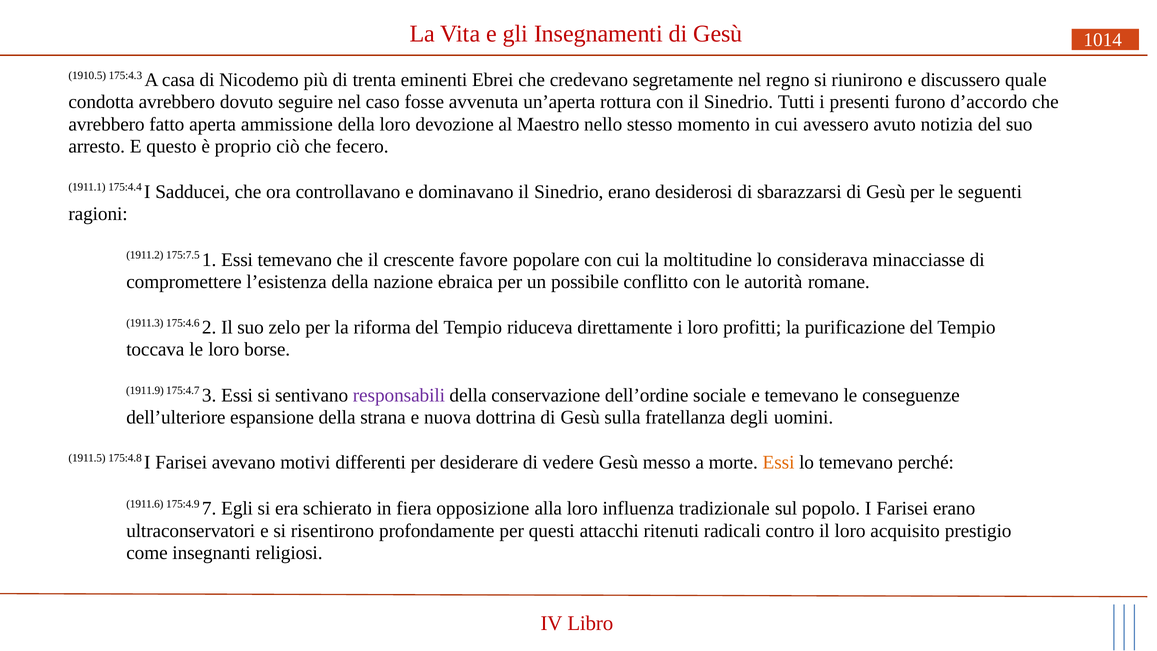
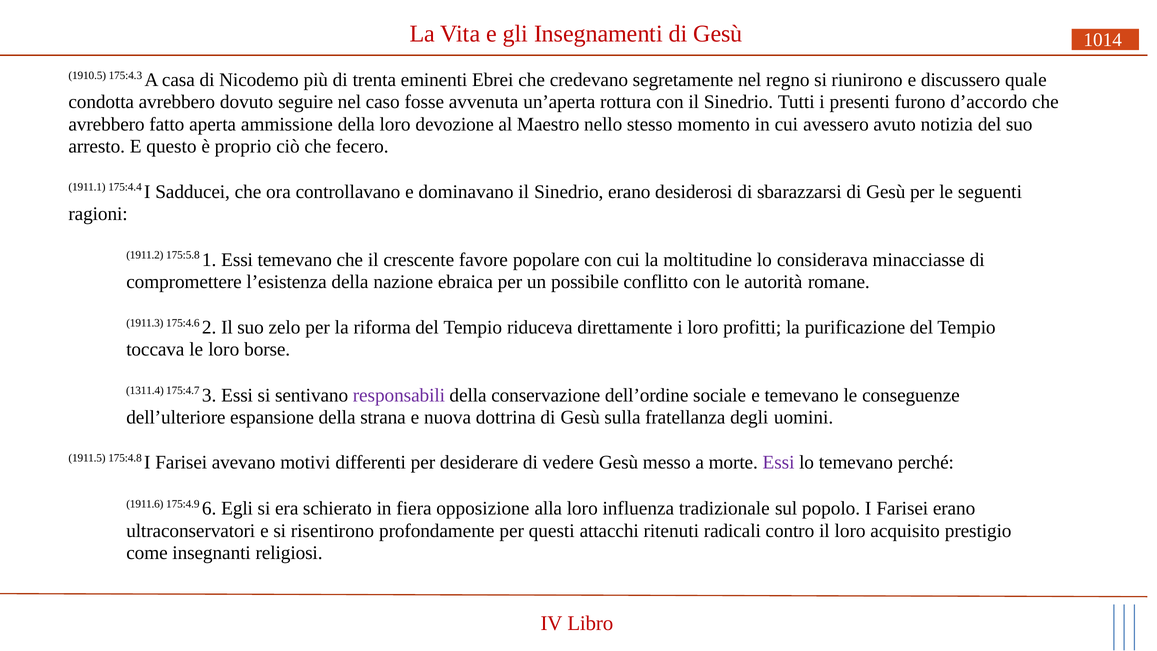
175:7.5: 175:7.5 -> 175:5.8
1911.9: 1911.9 -> 1311.4
Essi at (779, 463) colour: orange -> purple
7: 7 -> 6
